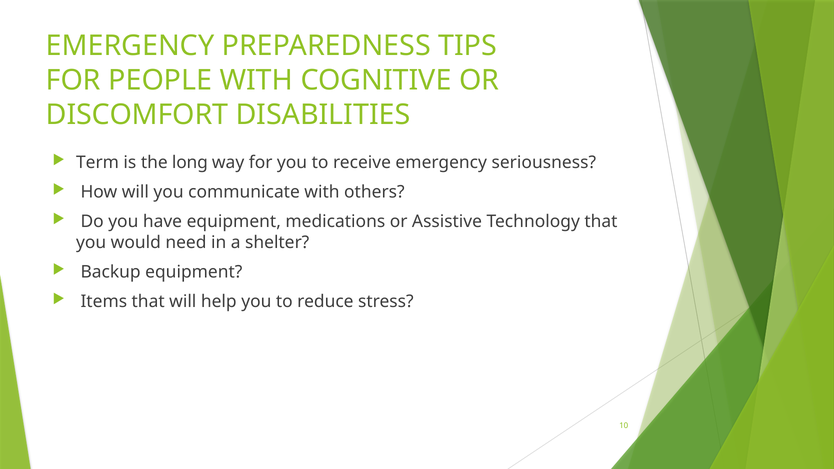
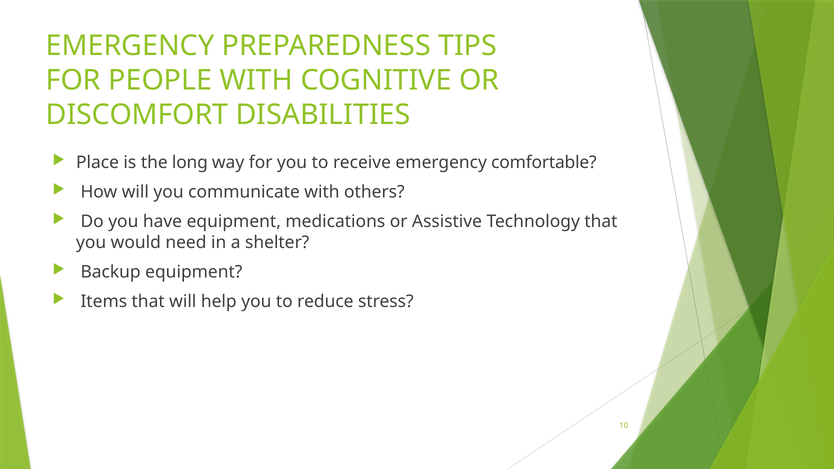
Term: Term -> Place
seriousness: seriousness -> comfortable
